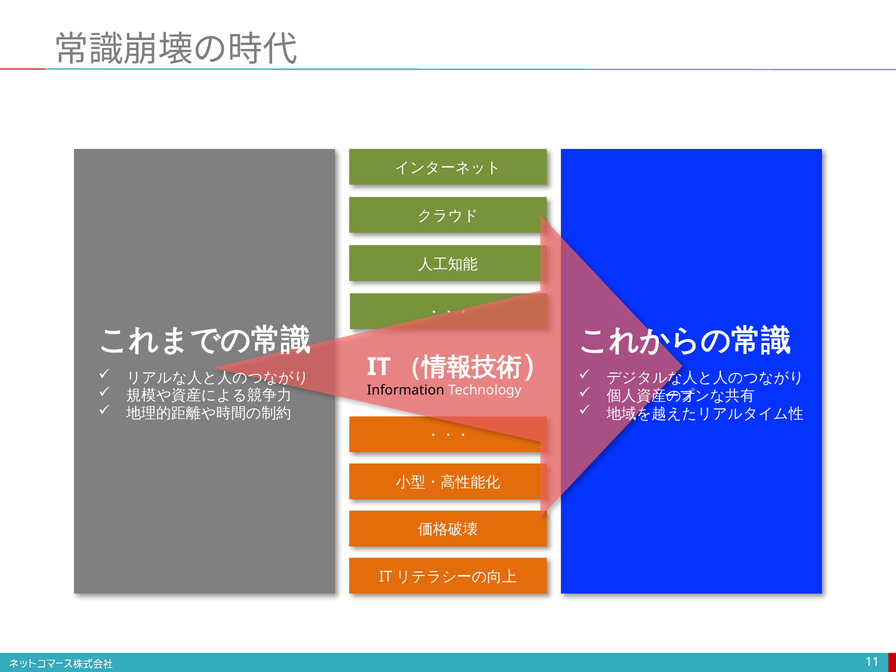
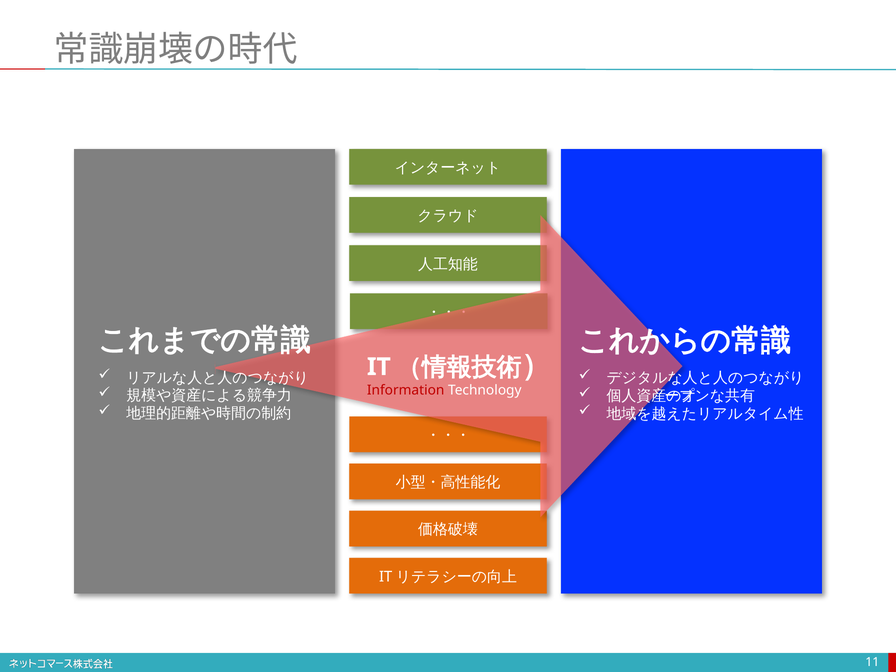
Information colour: black -> red
